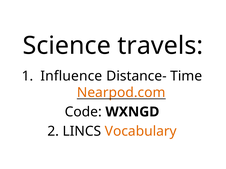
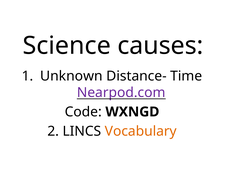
travels: travels -> causes
Influence: Influence -> Unknown
Nearpod.com colour: orange -> purple
